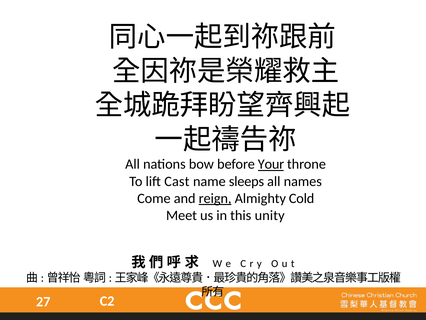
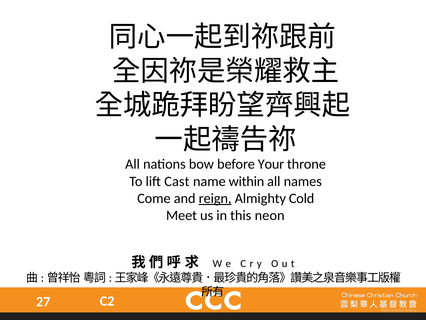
Your underline: present -> none
sleeps: sleeps -> within
unity: unity -> neon
